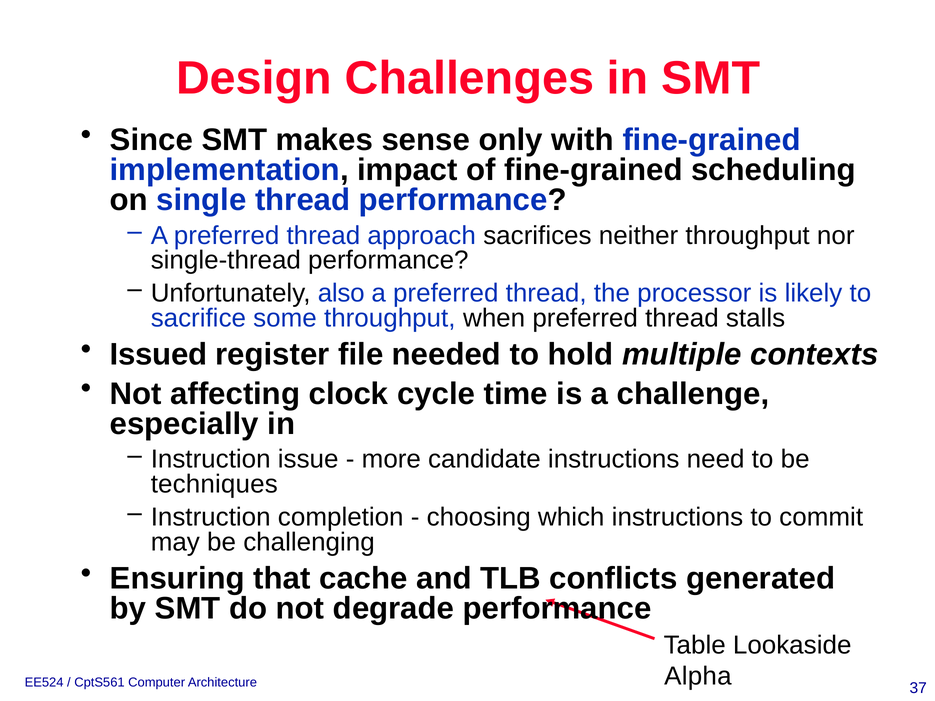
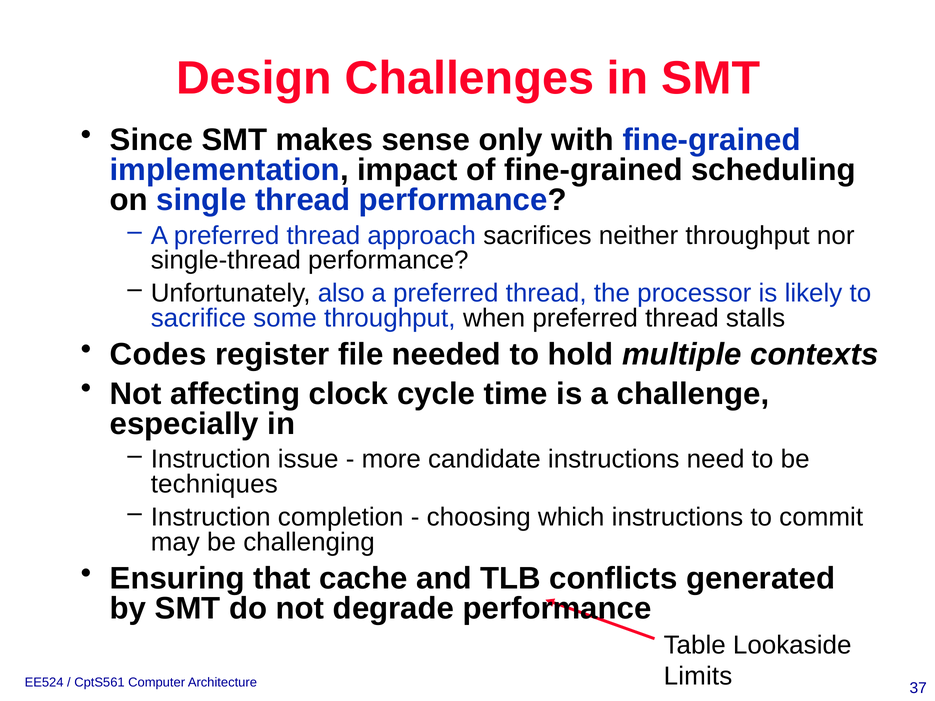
Issued: Issued -> Codes
Alpha: Alpha -> Limits
